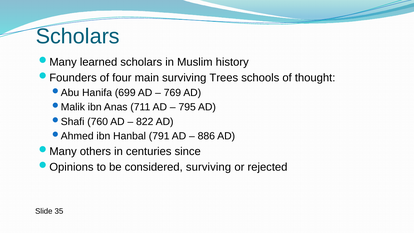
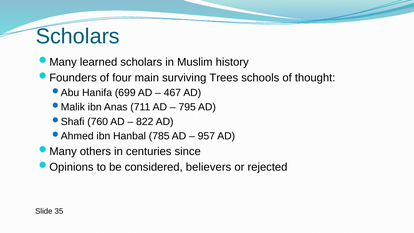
769: 769 -> 467
791: 791 -> 785
886: 886 -> 957
considered surviving: surviving -> believers
